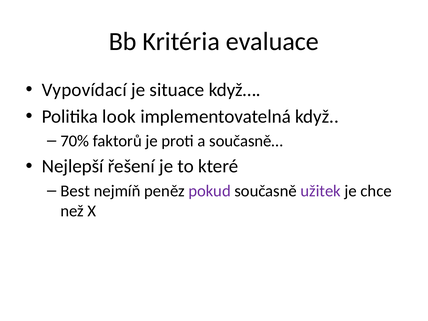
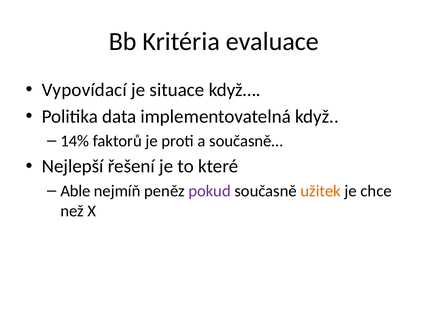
look: look -> data
70%: 70% -> 14%
Best: Best -> Able
užitek colour: purple -> orange
